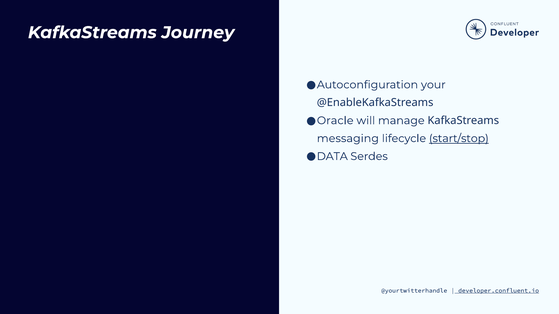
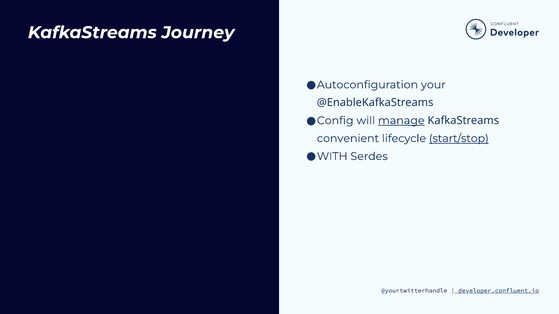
Oracle: Oracle -> Config
manage underline: none -> present
messaging: messaging -> convenient
DATA: DATA -> WITH
